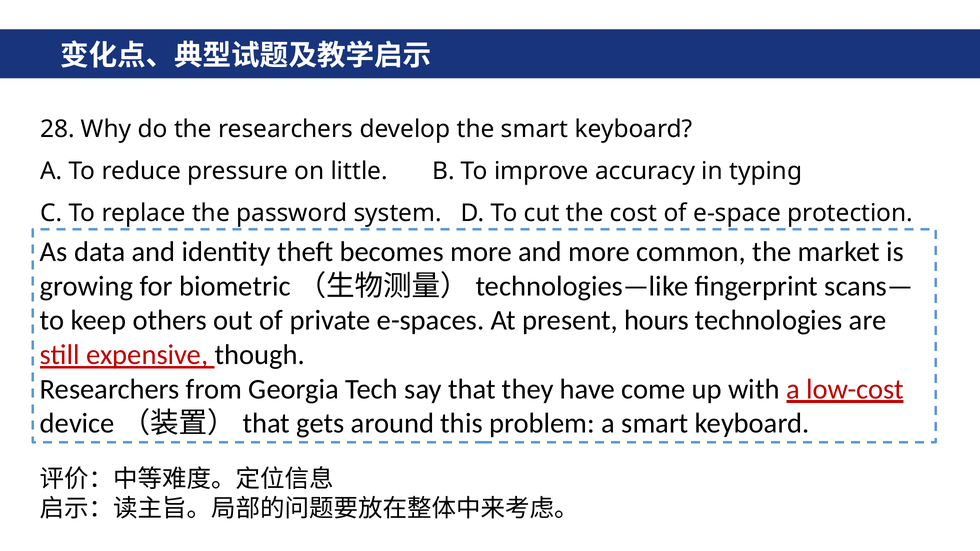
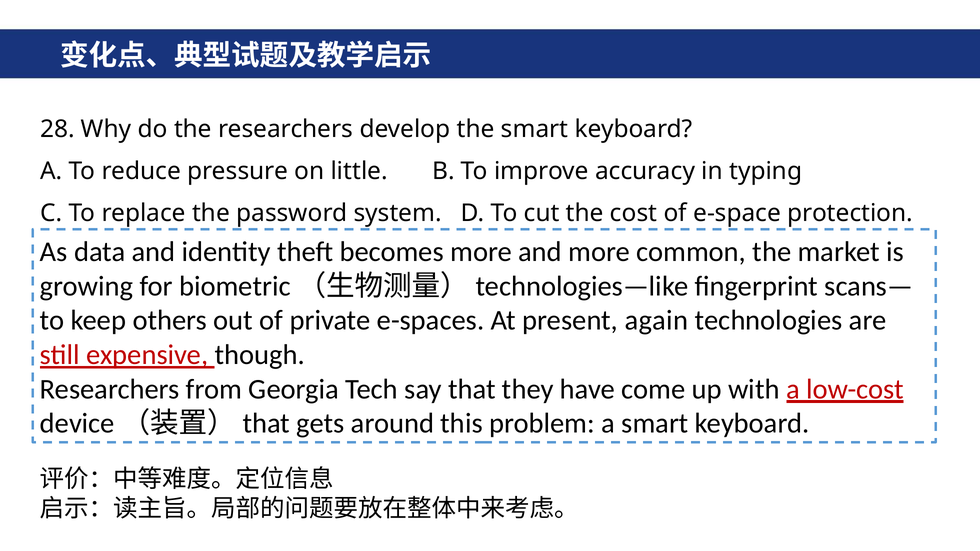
hours: hours -> again
